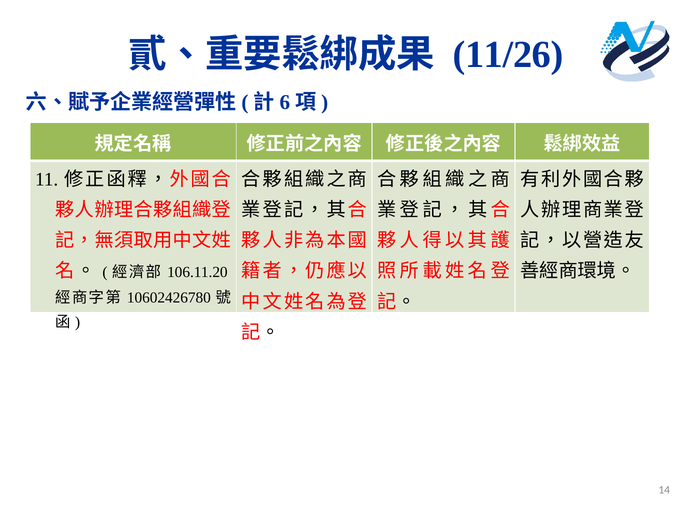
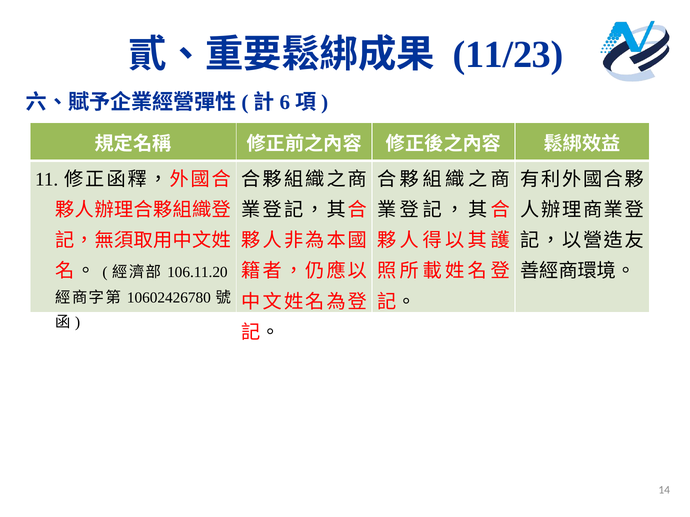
11/26: 11/26 -> 11/23
